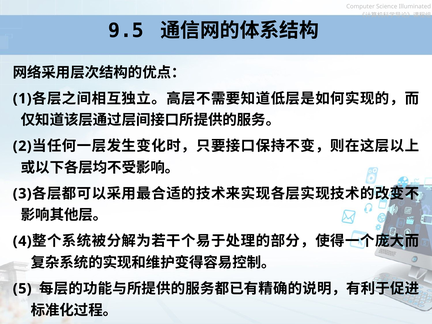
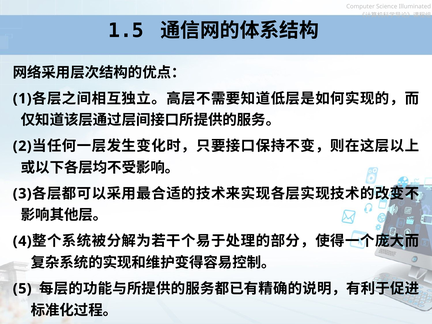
9.5: 9.5 -> 1.5
